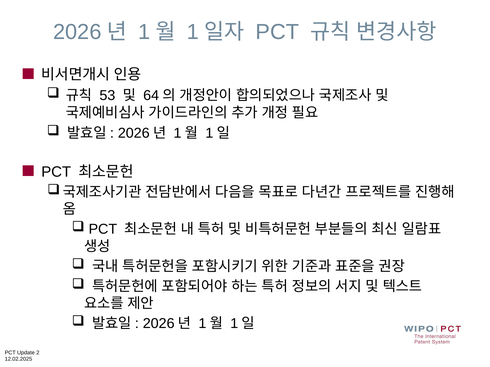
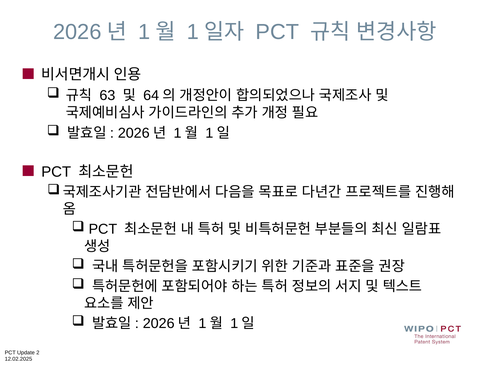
53: 53 -> 63
